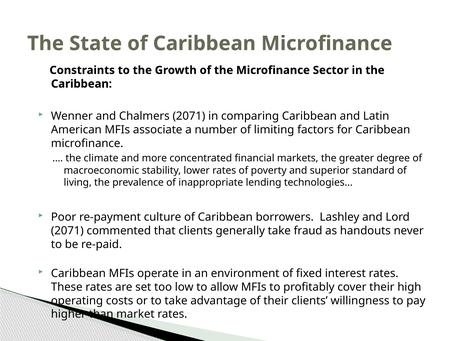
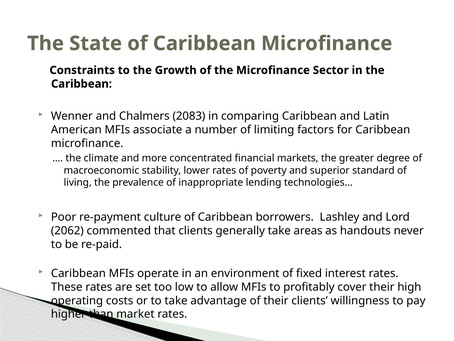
Chalmers 2071: 2071 -> 2083
2071 at (67, 231): 2071 -> 2062
fraud: fraud -> areas
